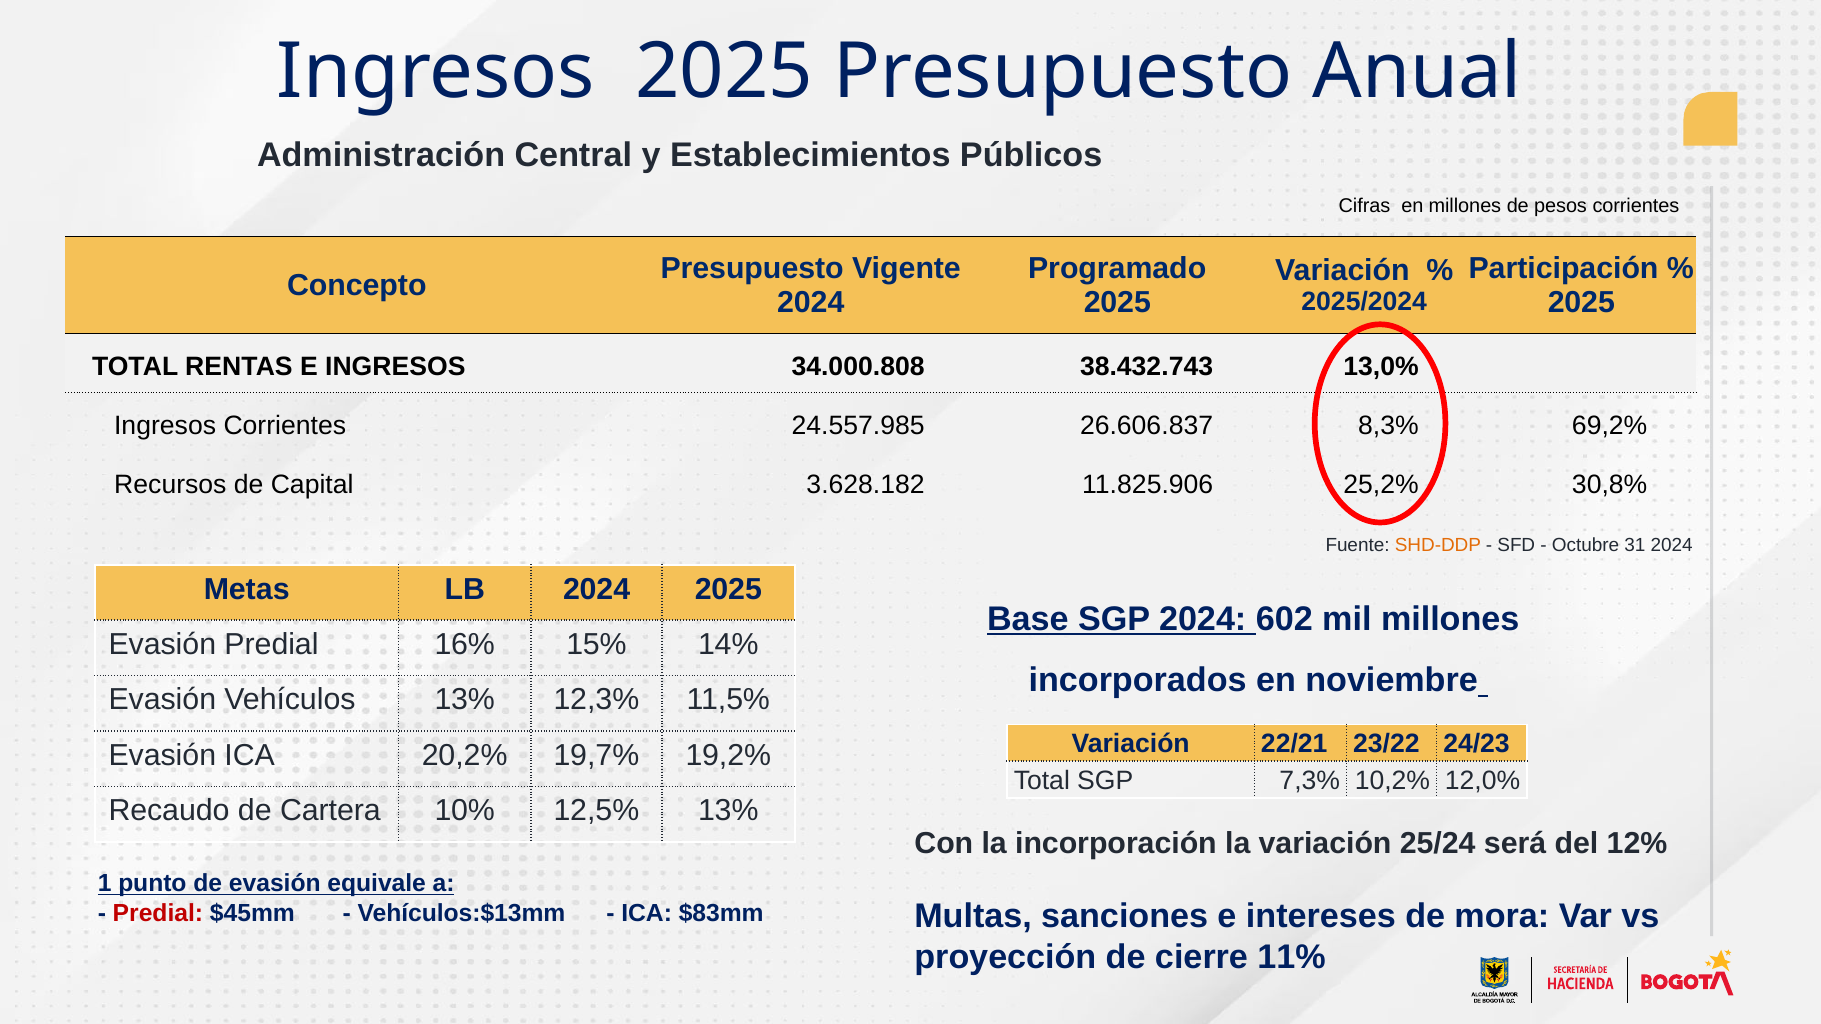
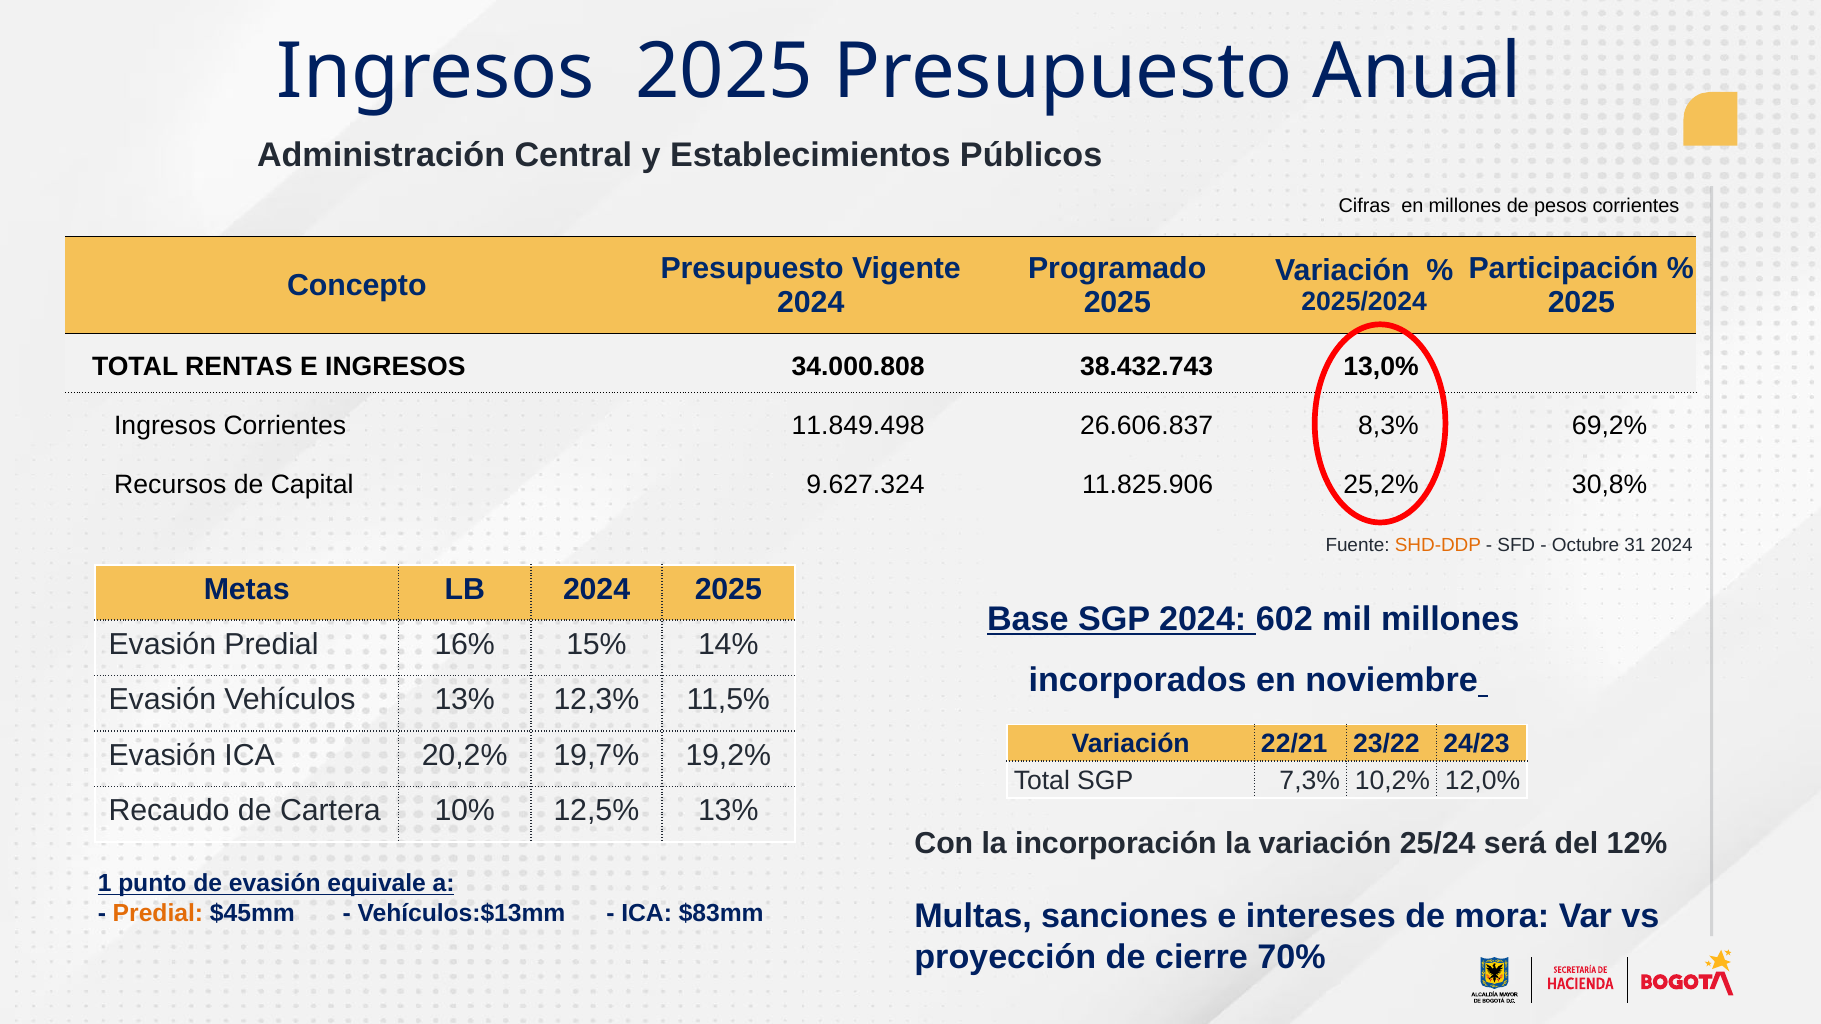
24.557.985: 24.557.985 -> 11.849.498
3.628.182: 3.628.182 -> 9.627.324
Predial at (158, 913) colour: red -> orange
11%: 11% -> 70%
